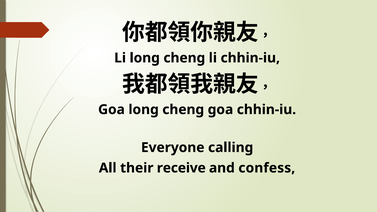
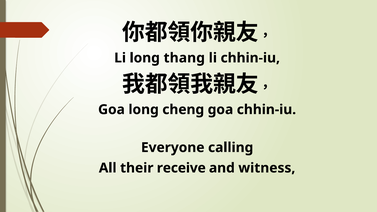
Li long cheng: cheng -> thang
confess: confess -> witness
